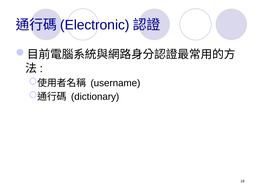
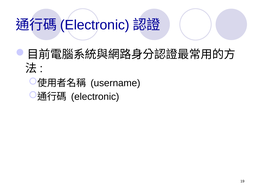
dictionary at (95, 97): dictionary -> electronic
